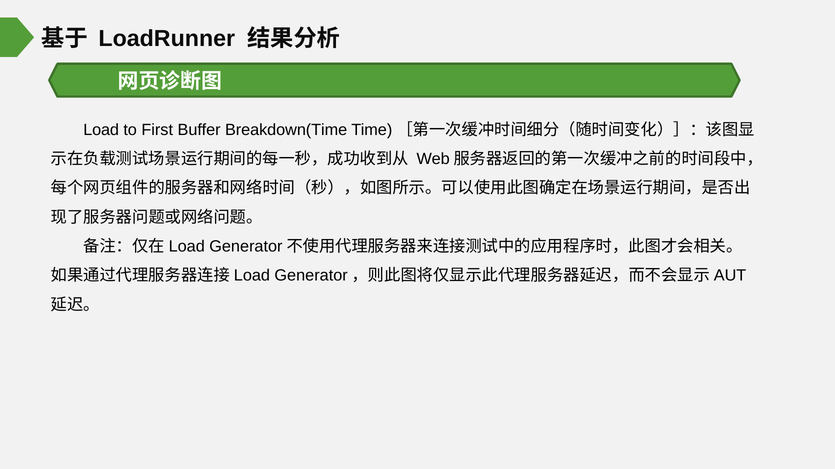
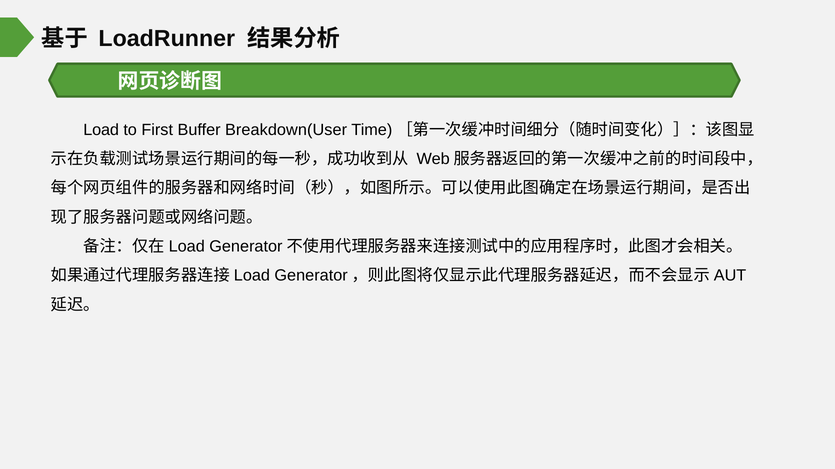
Breakdown(Time: Breakdown(Time -> Breakdown(User
